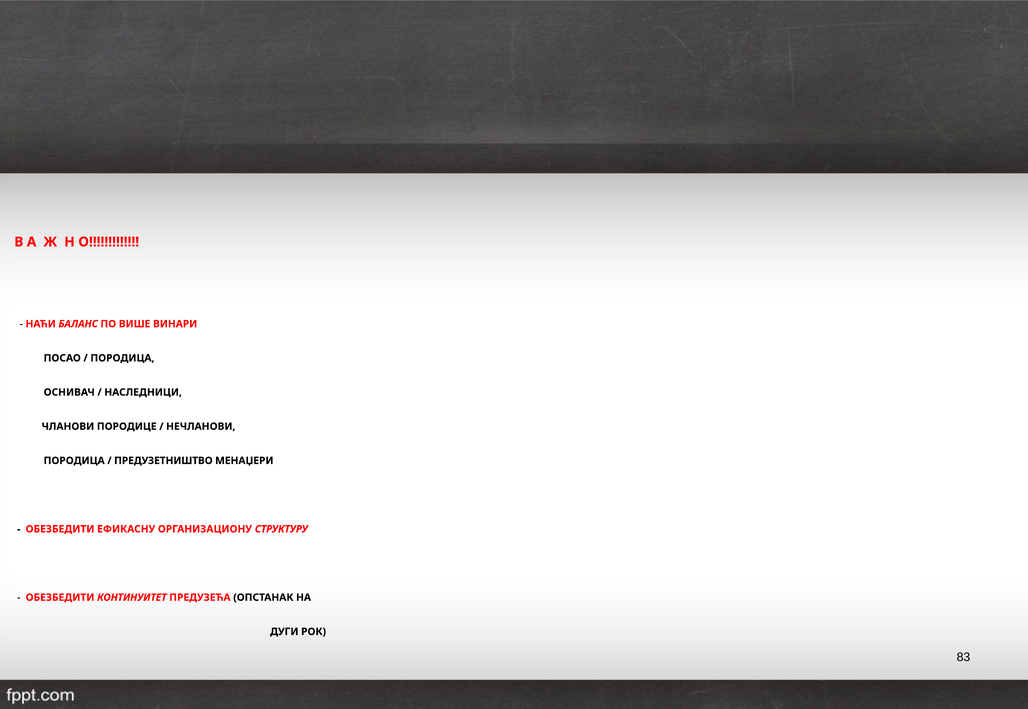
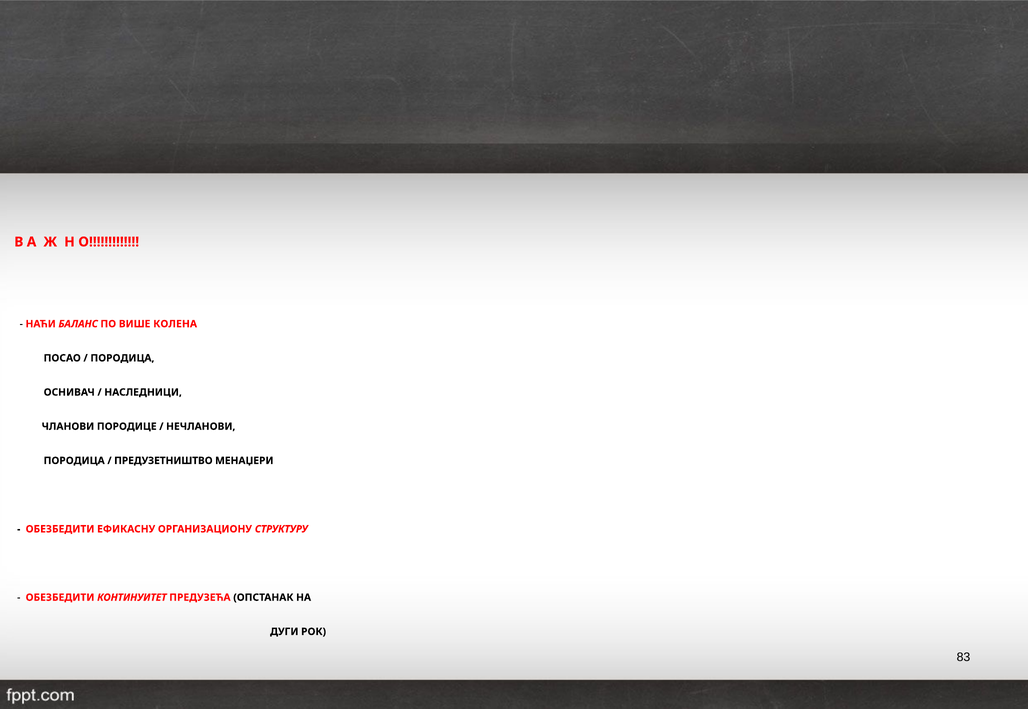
ВИНАРИ: ВИНАРИ -> КОЛЕНА
